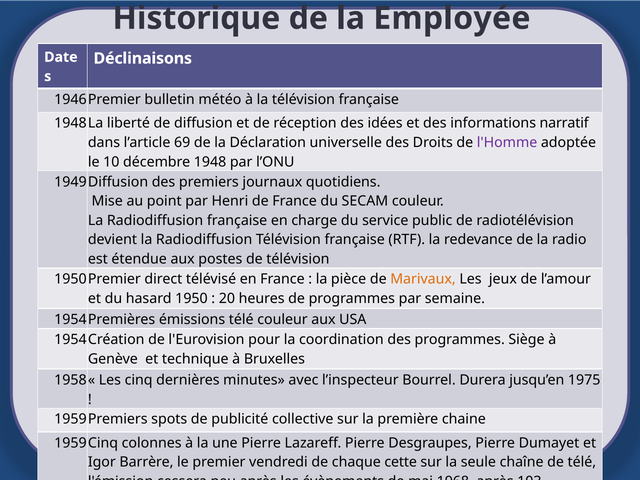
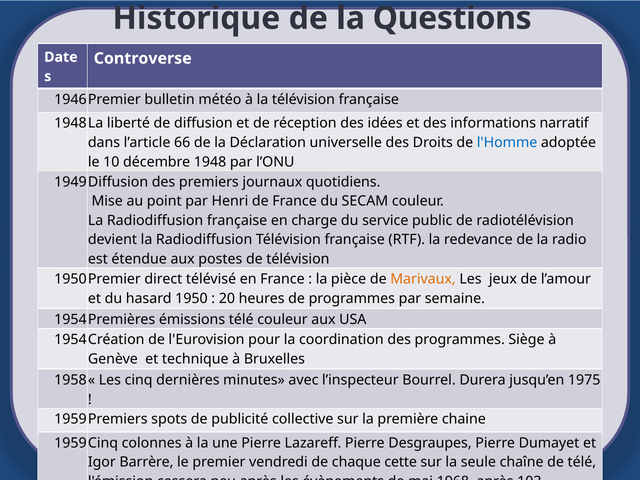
Employée: Employée -> Questions
Déclinaisons: Déclinaisons -> Controverse
69: 69 -> 66
l'Homme colour: purple -> blue
